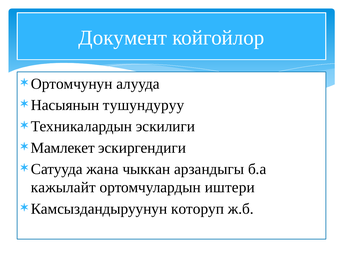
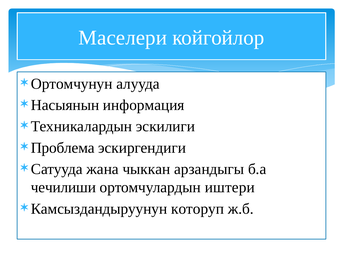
Документ: Документ -> Маселери
тушундуруу: тушундуруу -> информация
Мамлекет: Мамлекет -> Проблема
кажылайт: кажылайт -> чечилиши
